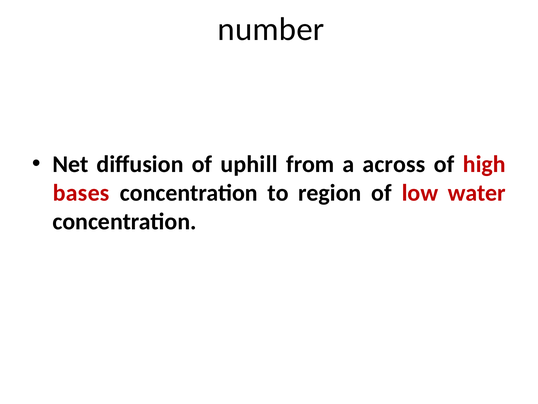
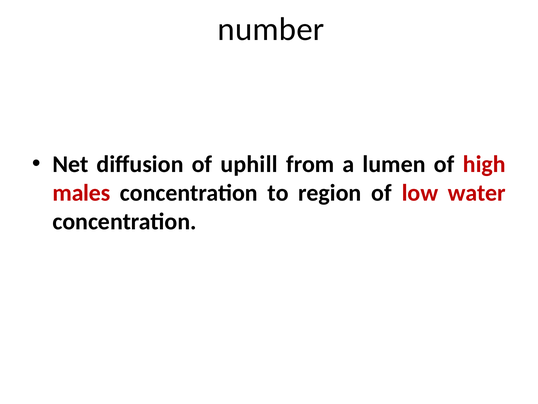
across: across -> lumen
bases: bases -> males
